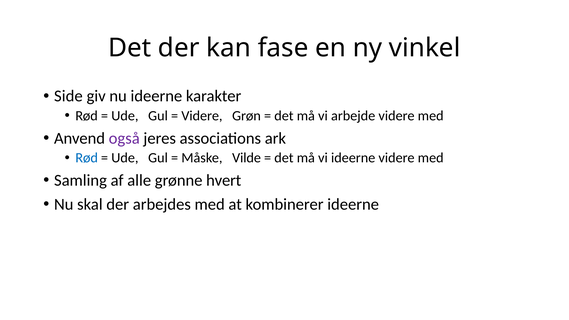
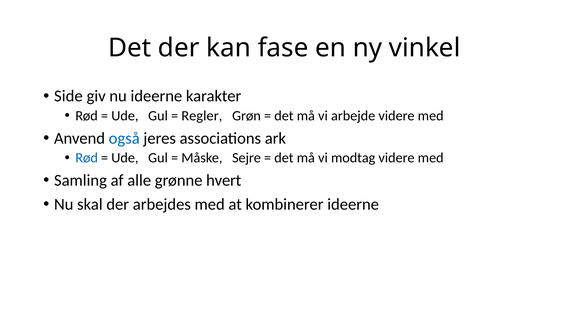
Videre at (202, 116): Videre -> Regler
også colour: purple -> blue
Vilde: Vilde -> Sejre
vi ideerne: ideerne -> modtag
